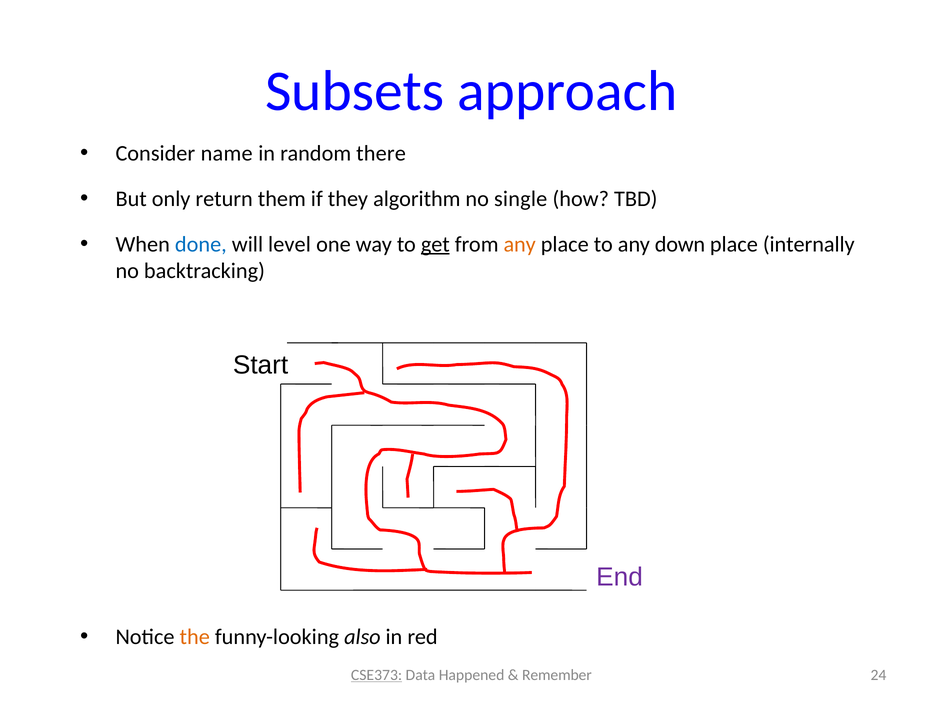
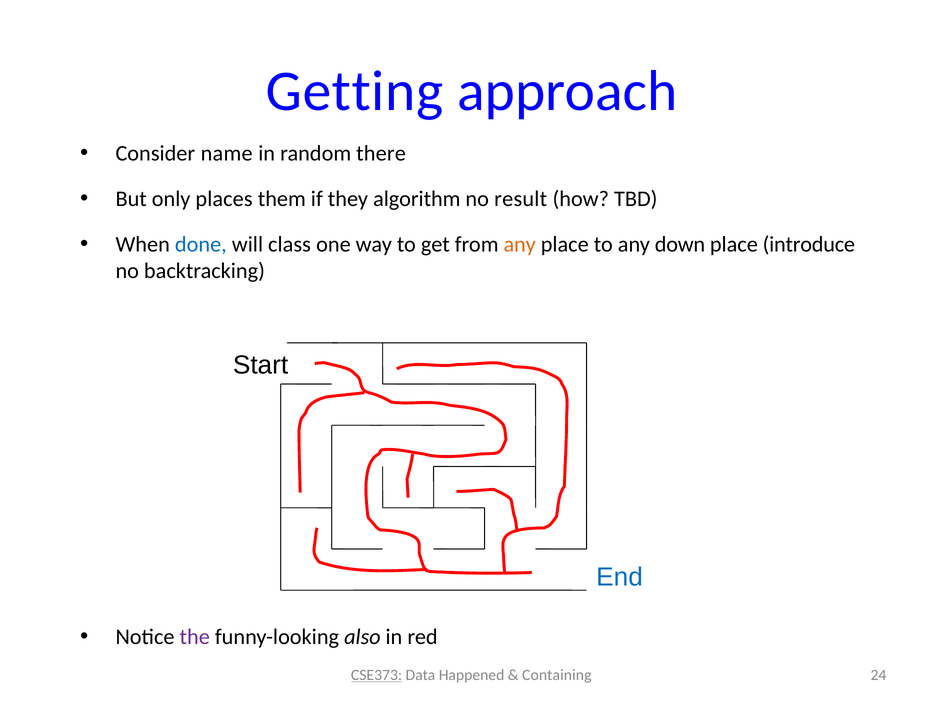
Subsets: Subsets -> Getting
return: return -> places
single: single -> result
level: level -> class
get underline: present -> none
internally: internally -> introduce
End colour: purple -> blue
the colour: orange -> purple
Remember: Remember -> Containing
